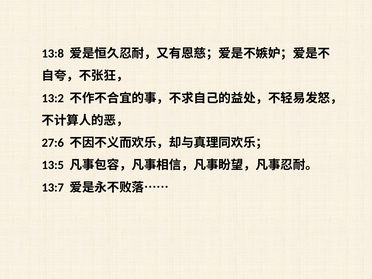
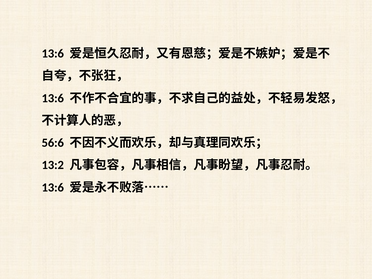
13:8 at (53, 54): 13:8 -> 13:6
13:2 at (53, 98): 13:2 -> 13:6
27:6: 27:6 -> 56:6
13:5: 13:5 -> 13:2
13:7 at (53, 187): 13:7 -> 13:6
